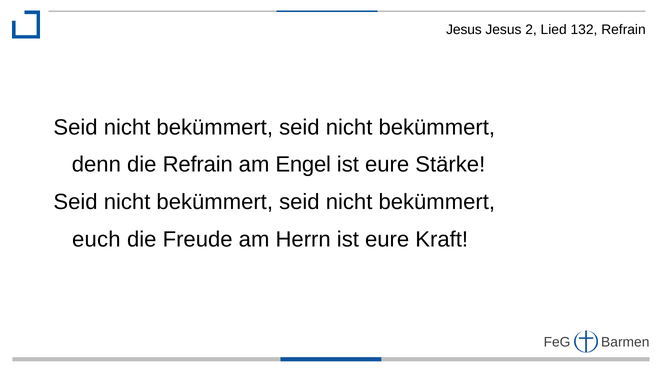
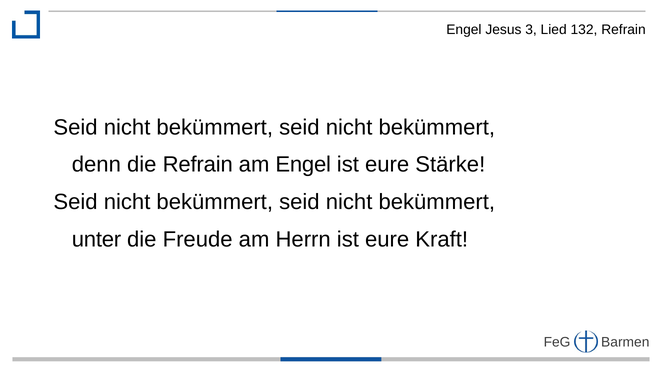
Jesus at (464, 29): Jesus -> Engel
2: 2 -> 3
euch: euch -> unter
